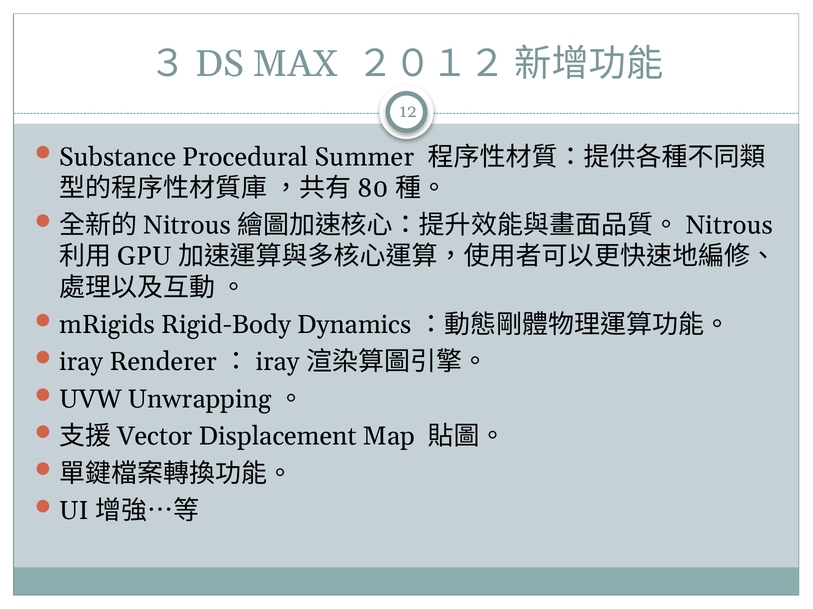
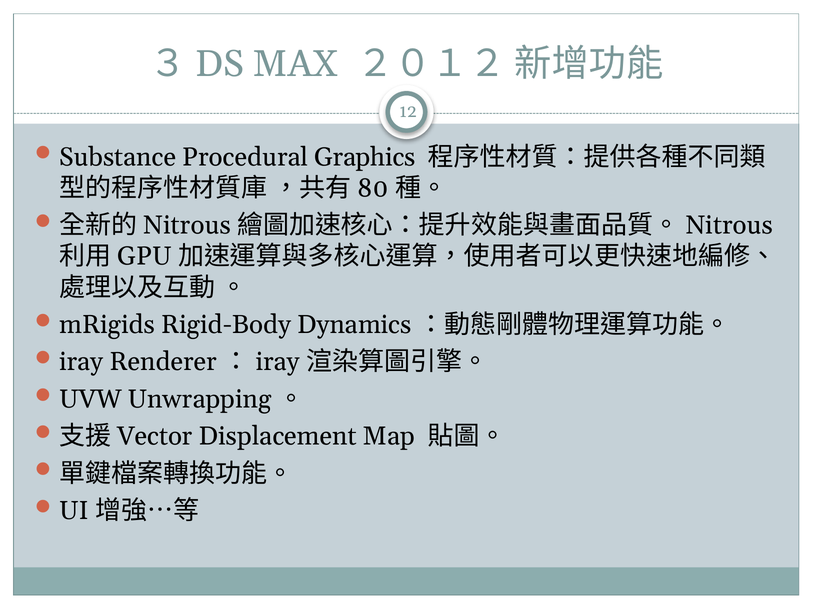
Summer: Summer -> Graphics
